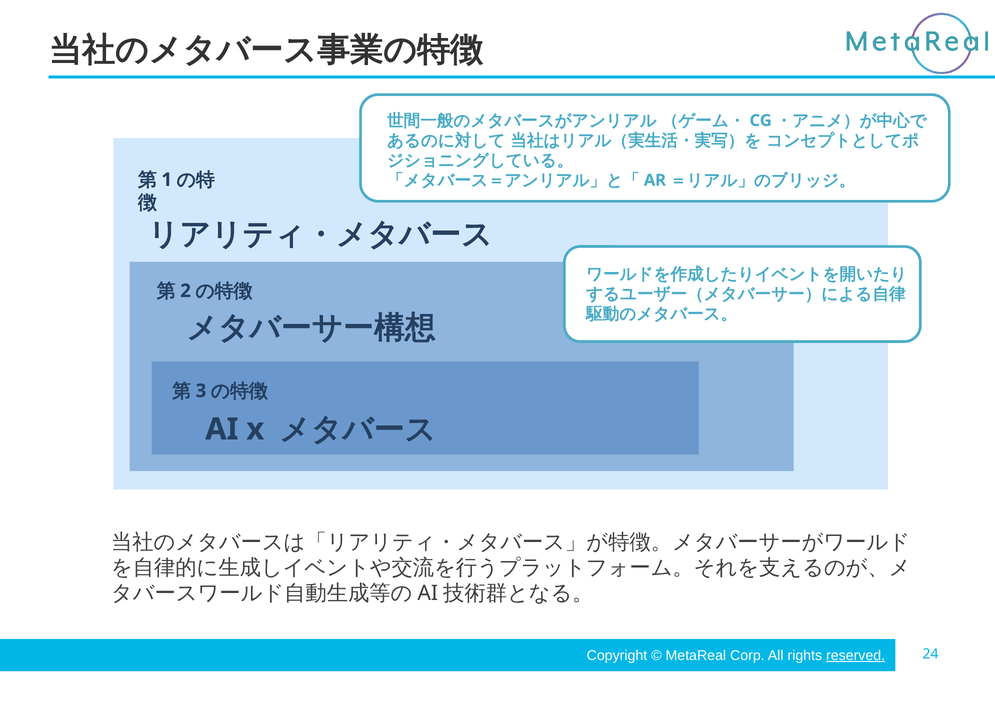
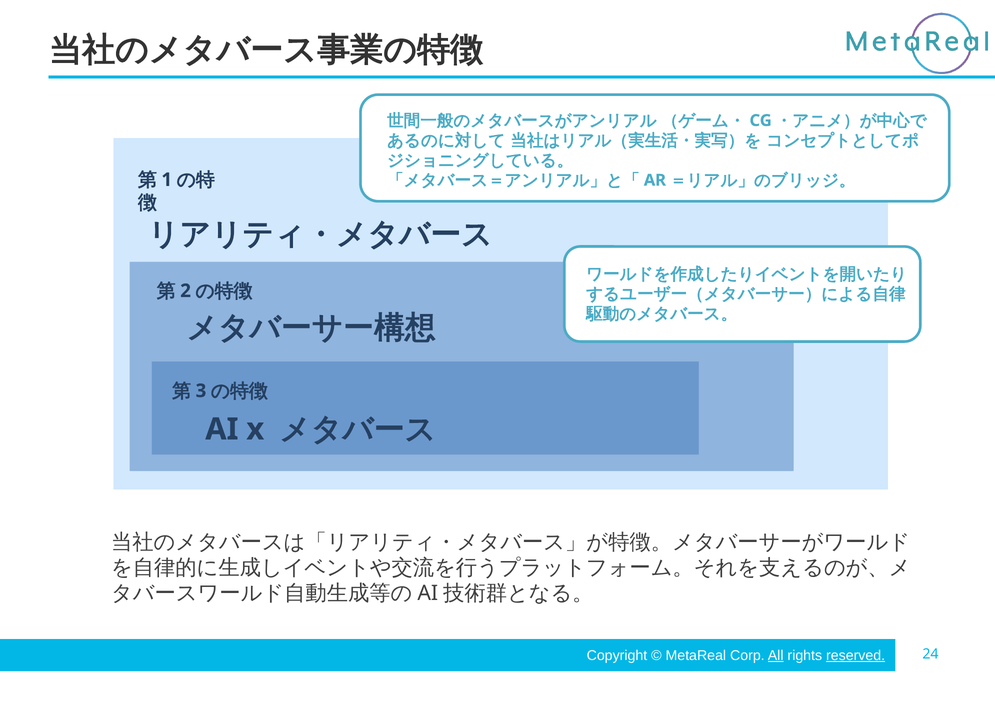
All underline: none -> present
